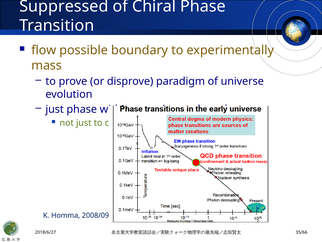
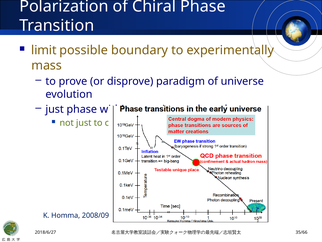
Suppressed: Suppressed -> Polarization
flow: flow -> limit
